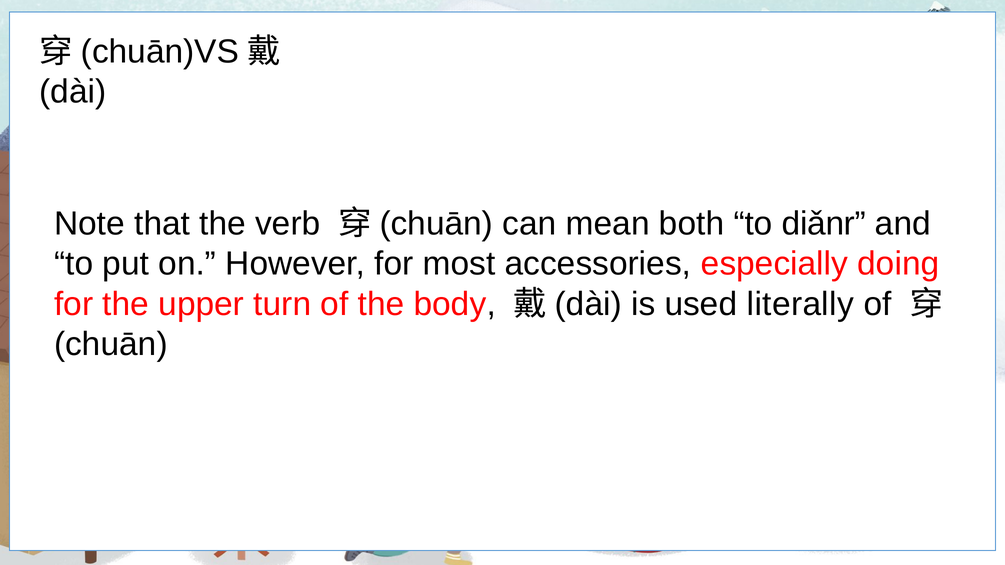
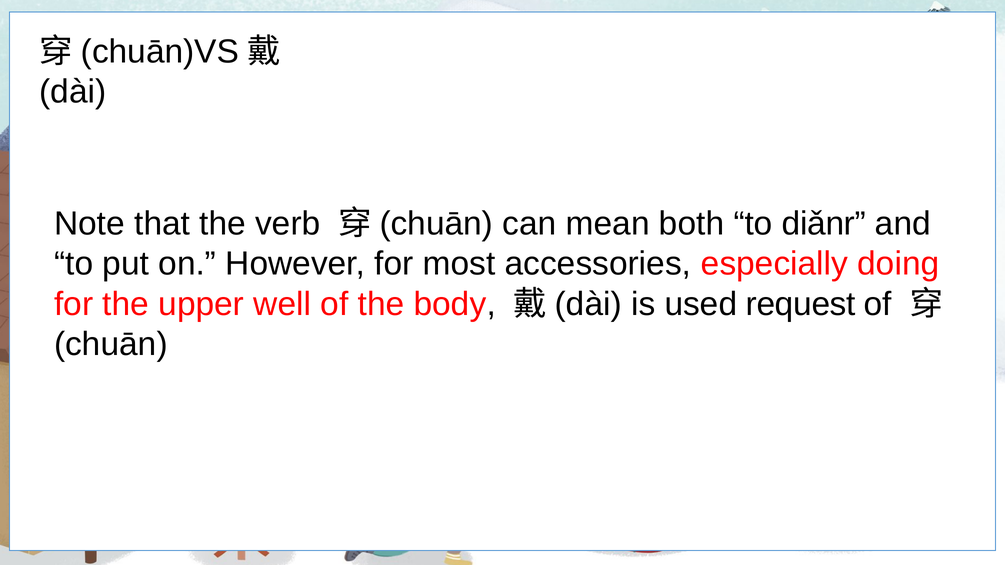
turn: turn -> well
literally: literally -> request
